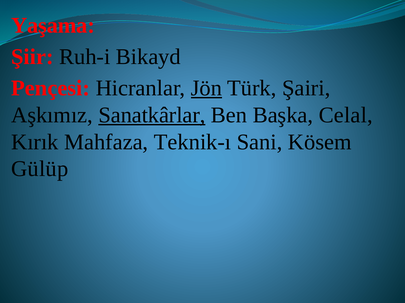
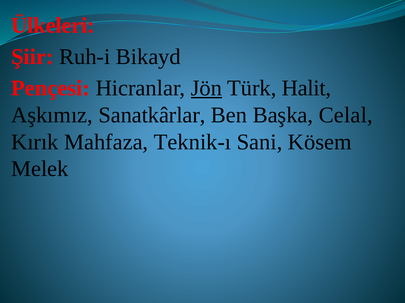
Yaşama: Yaşama -> Ülkeleri
Şairi: Şairi -> Halit
Sanatkârlar underline: present -> none
Gülüp: Gülüp -> Melek
